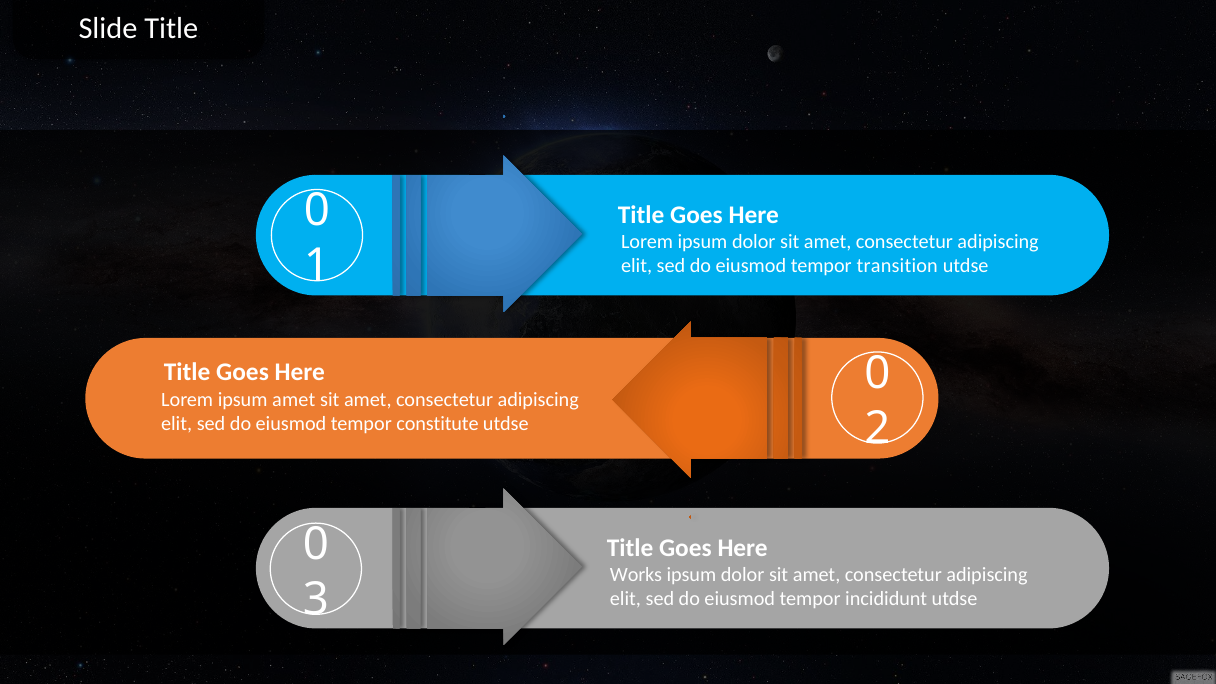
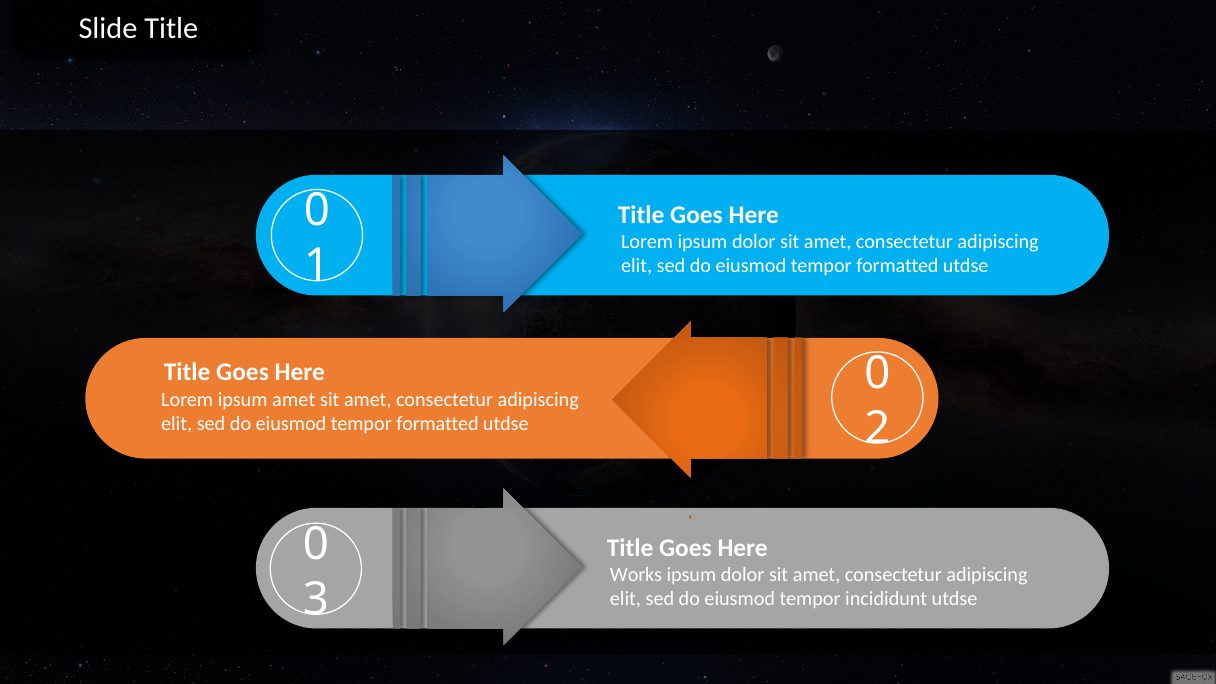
transition at (897, 266): transition -> formatted
constitute at (438, 424): constitute -> formatted
